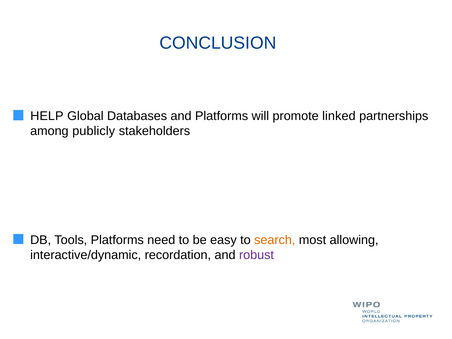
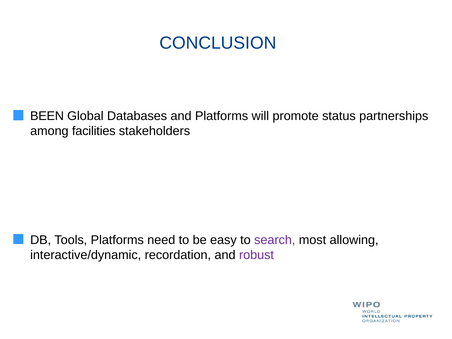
HELP: HELP -> BEEN
linked: linked -> status
publicly: publicly -> facilities
search colour: orange -> purple
